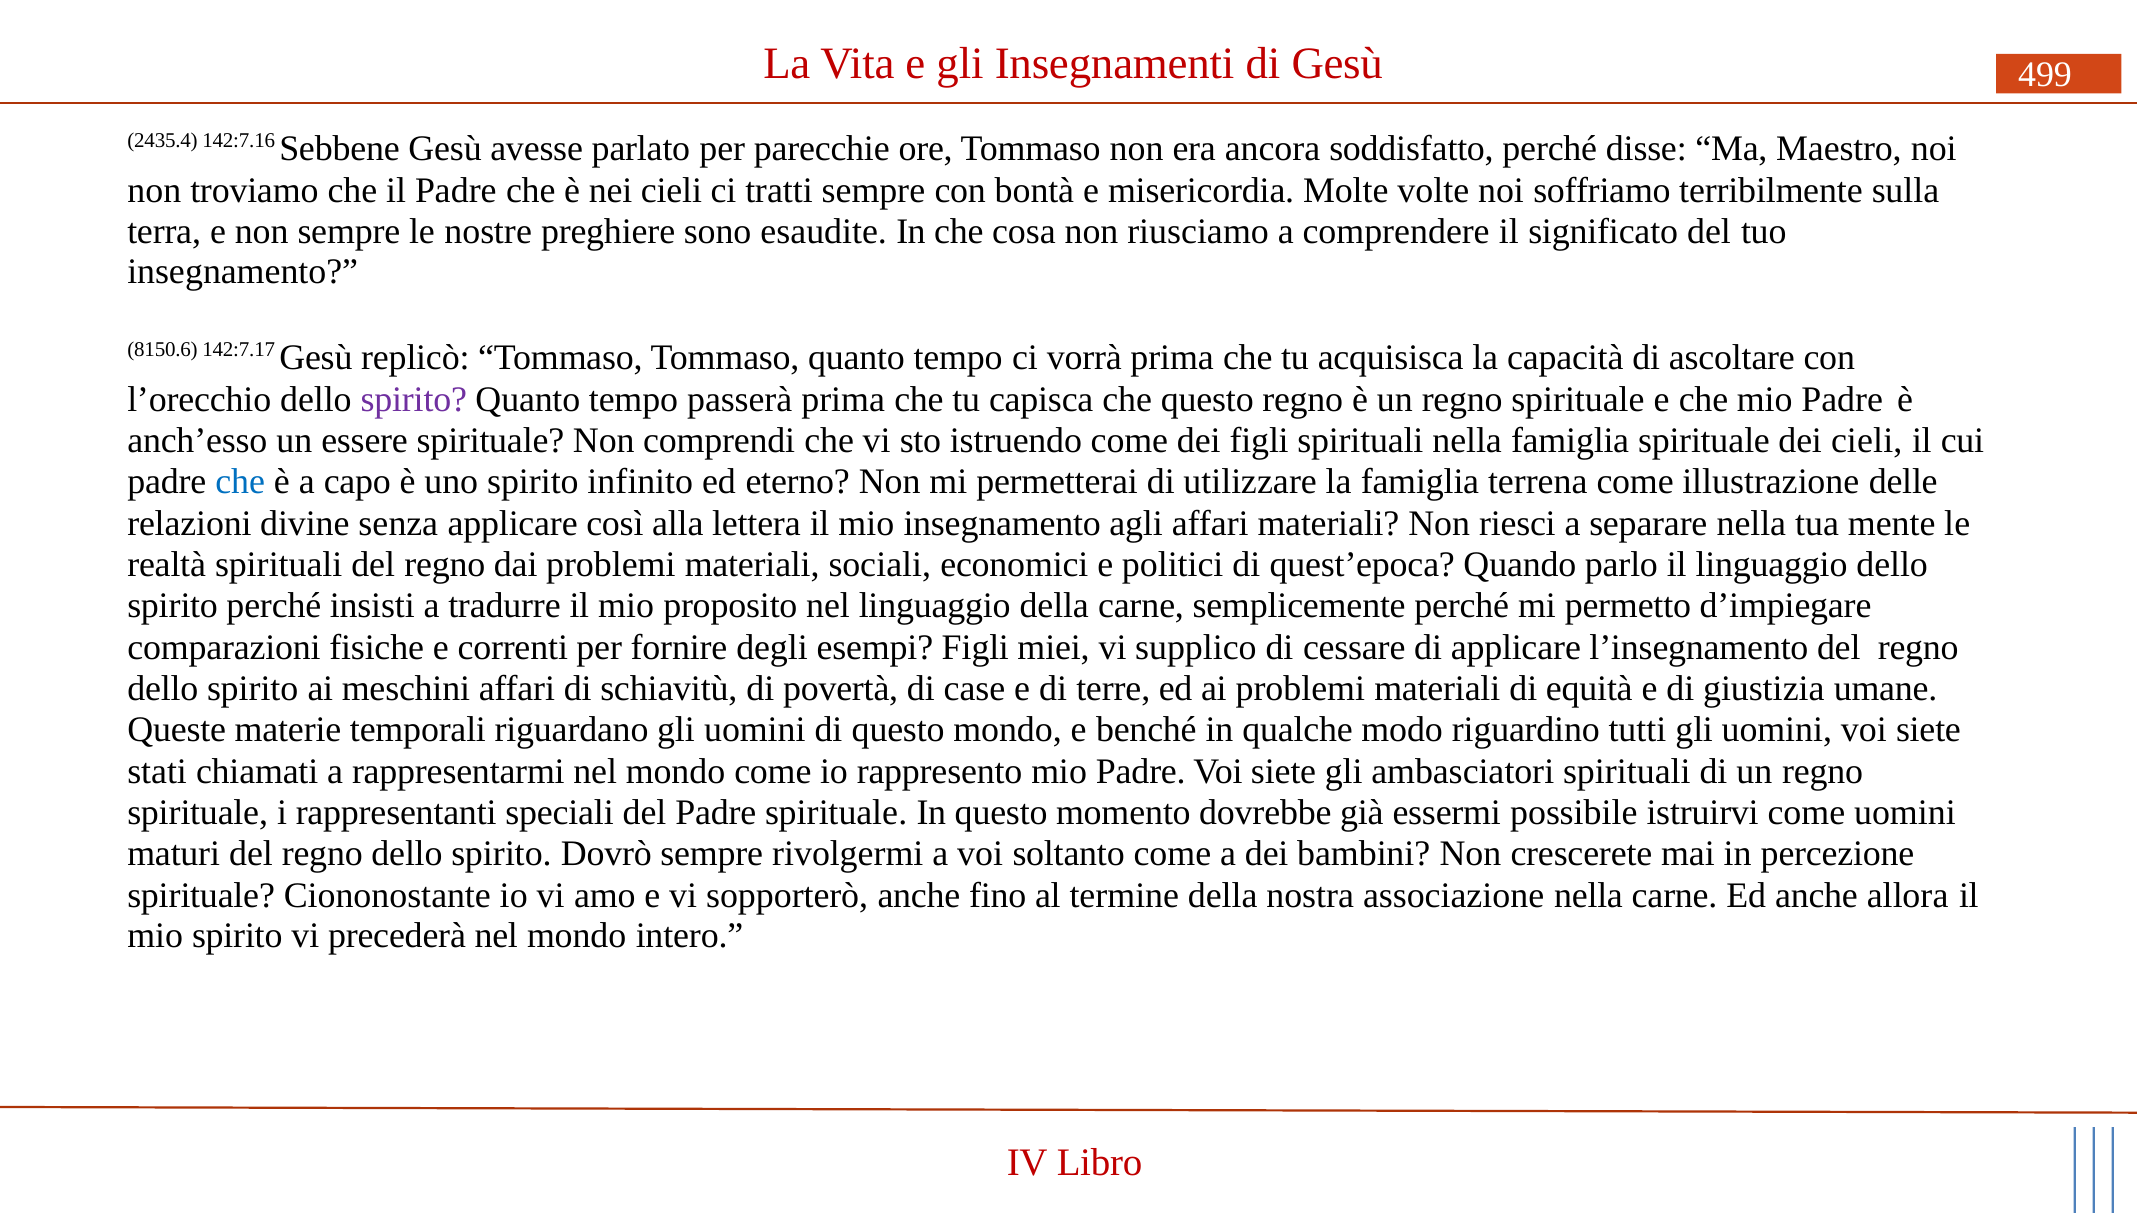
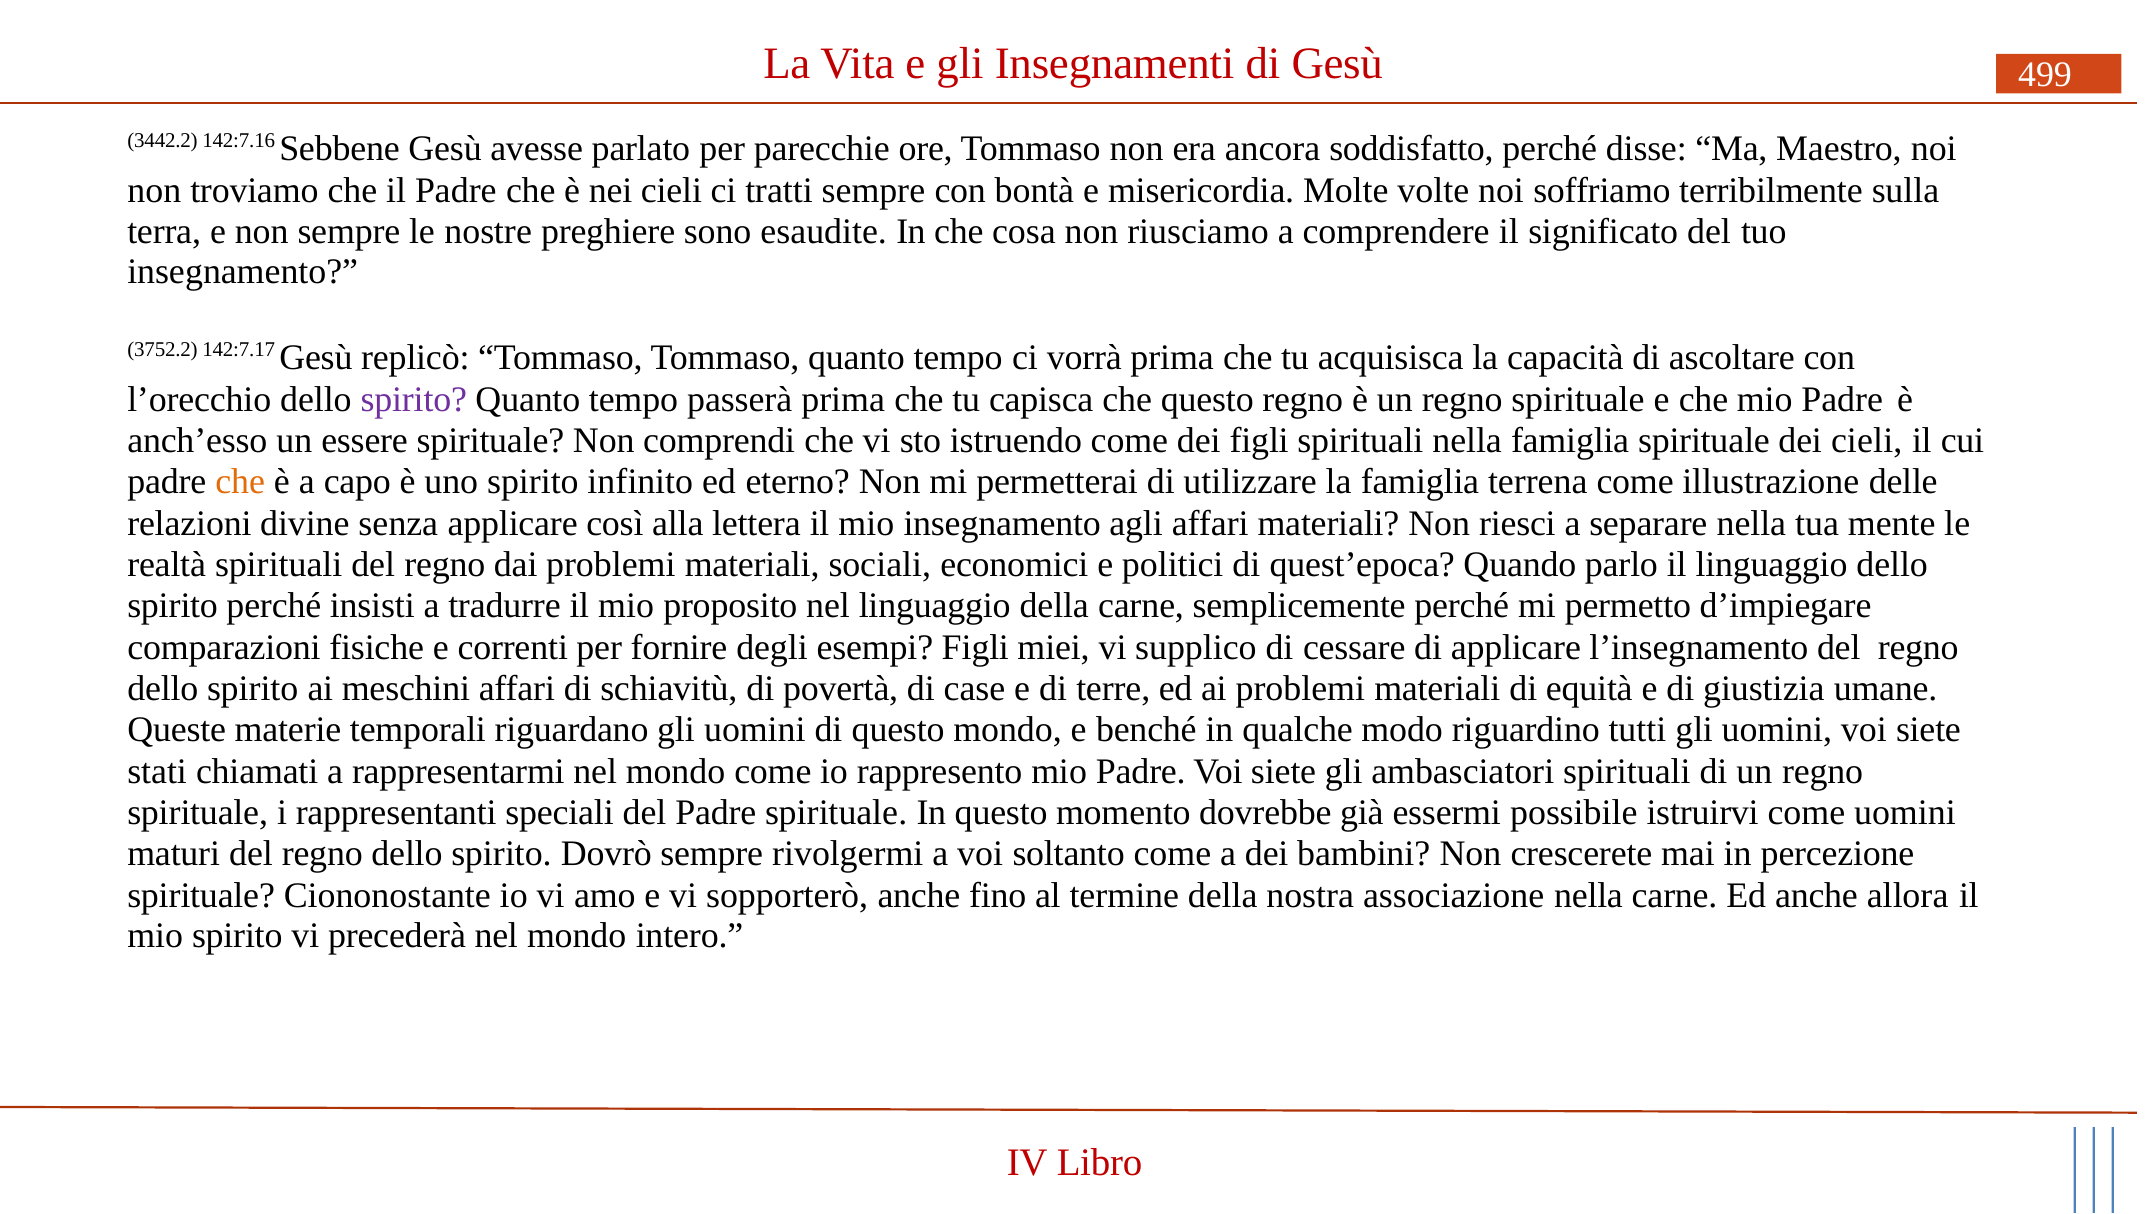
2435.4: 2435.4 -> 3442.2
8150.6: 8150.6 -> 3752.2
che at (240, 482) colour: blue -> orange
